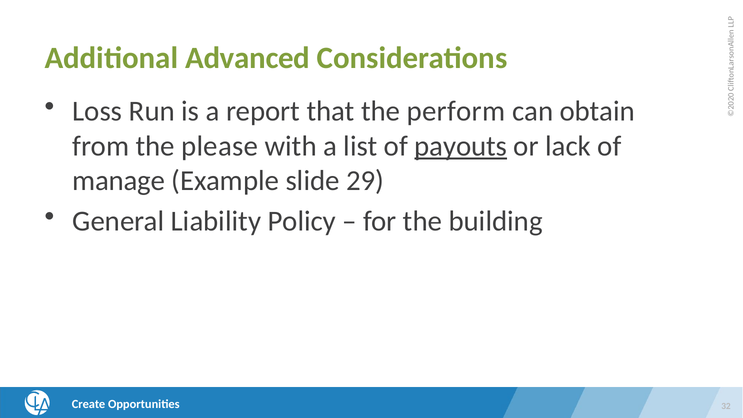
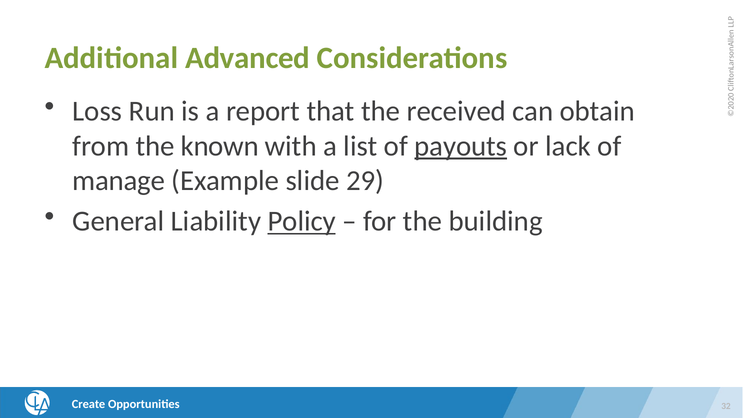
perform: perform -> received
please: please -> known
Policy underline: none -> present
